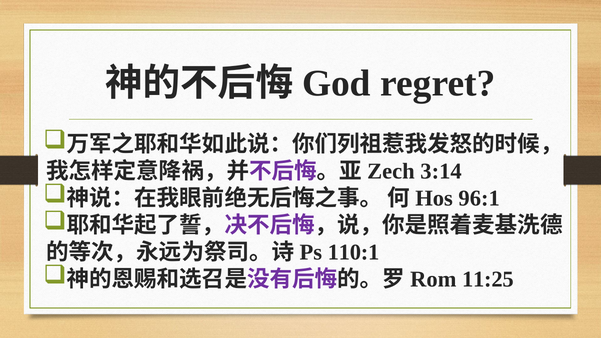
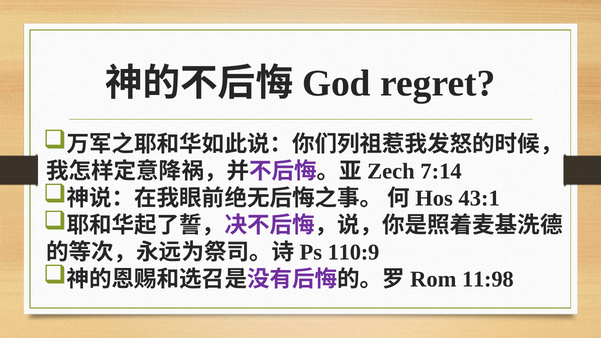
3:14: 3:14 -> 7:14
96:1: 96:1 -> 43:1
110:1: 110:1 -> 110:9
11:25: 11:25 -> 11:98
